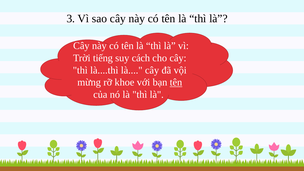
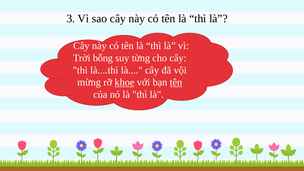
tiếng: tiếng -> bỗng
cách: cách -> từng
khoe underline: none -> present
